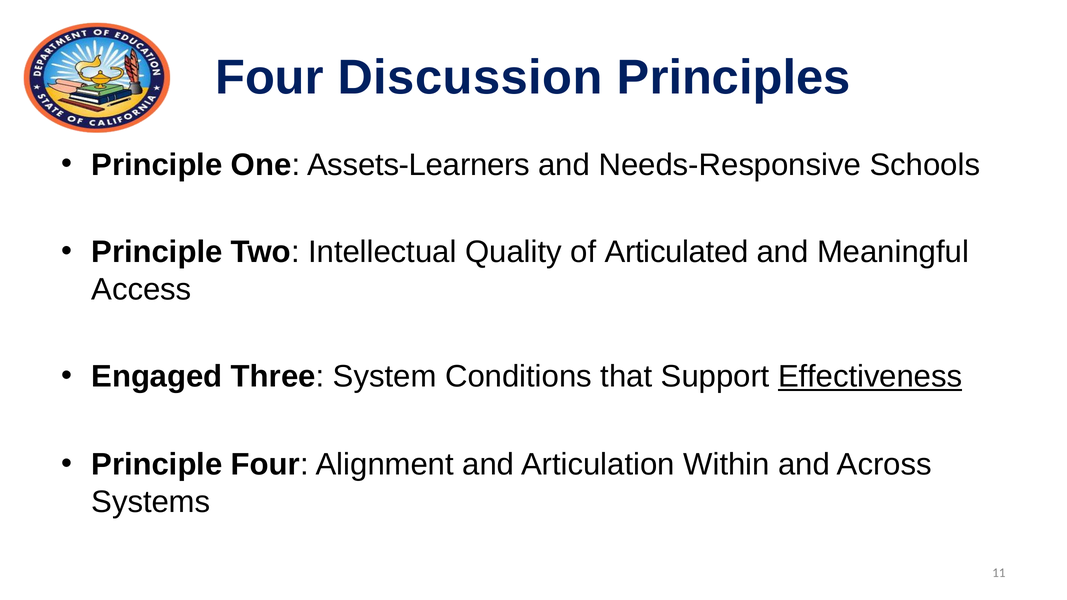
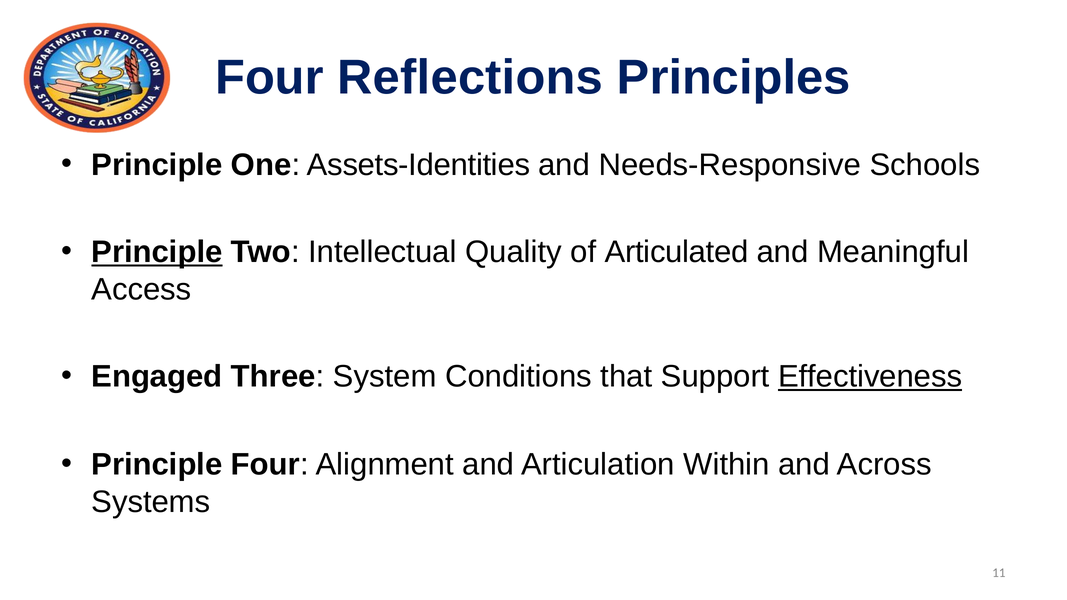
Discussion: Discussion -> Reflections
Assets-Learners: Assets-Learners -> Assets-Identities
Principle at (157, 252) underline: none -> present
